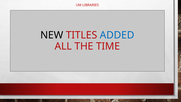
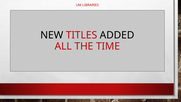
ADDED colour: blue -> black
